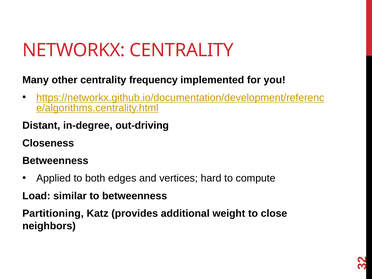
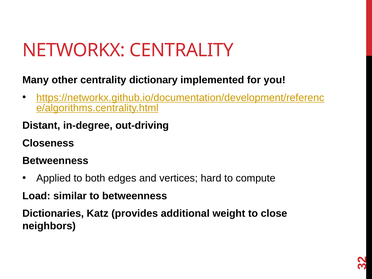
frequency: frequency -> dictionary
Partitioning: Partitioning -> Dictionaries
